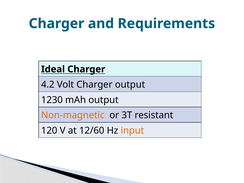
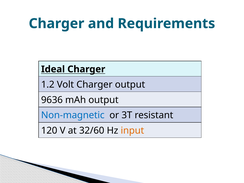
4.2: 4.2 -> 1.2
1230: 1230 -> 9636
Non-magnetic colour: orange -> blue
12/60: 12/60 -> 32/60
